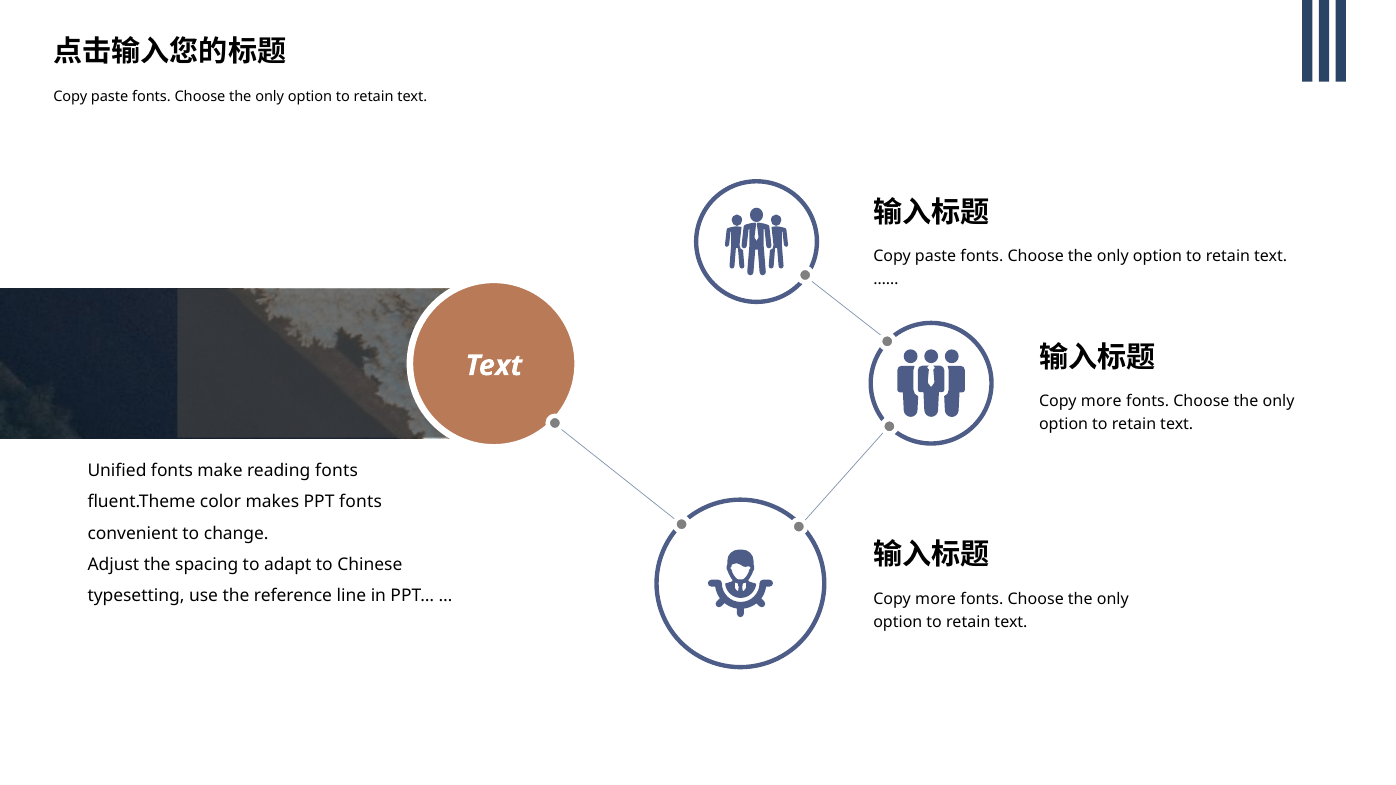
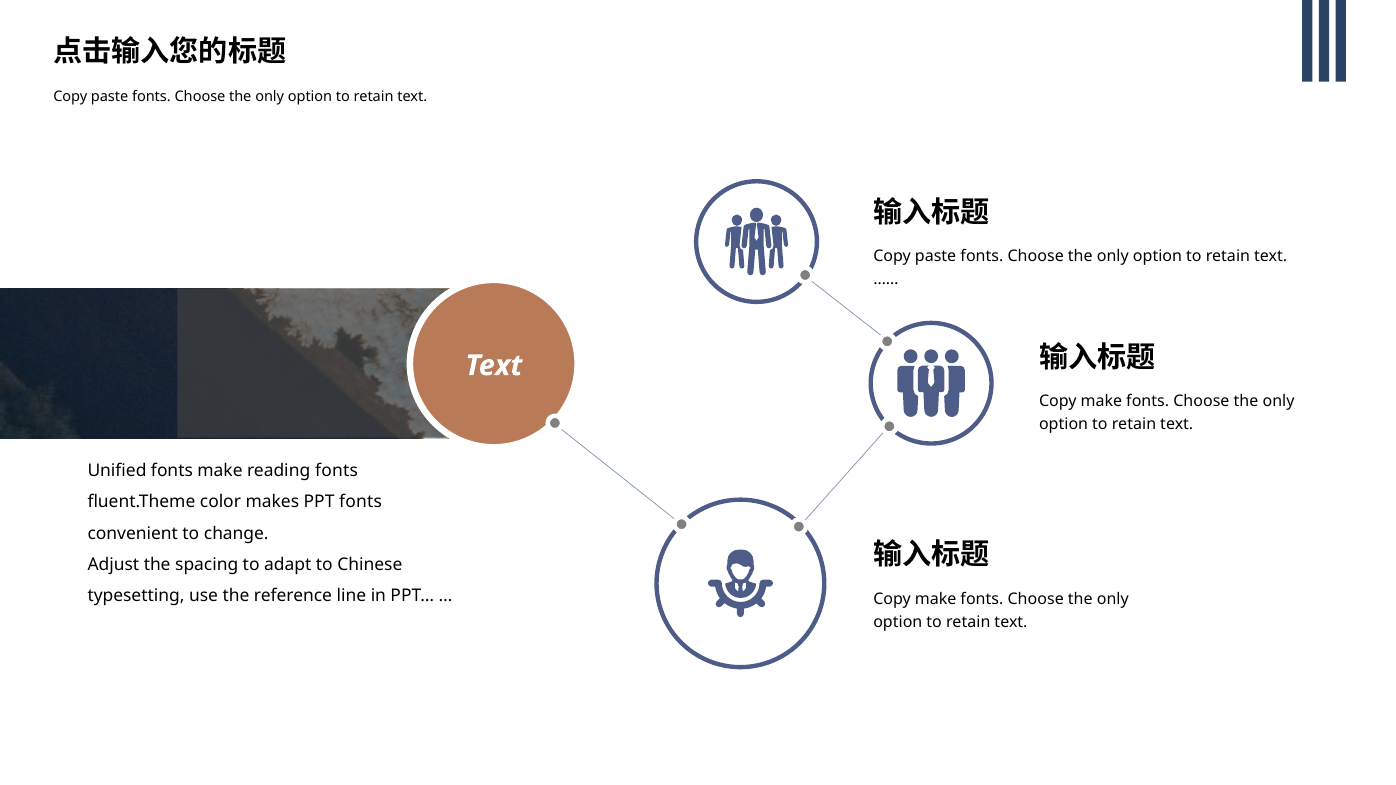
more at (1101, 402): more -> make
more at (936, 599): more -> make
